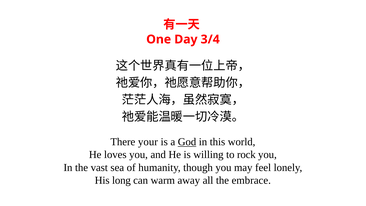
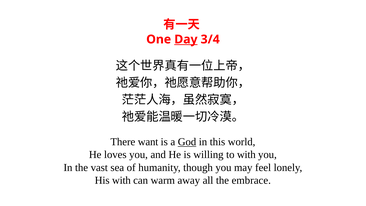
Day underline: none -> present
your: your -> want
to rock: rock -> with
His long: long -> with
